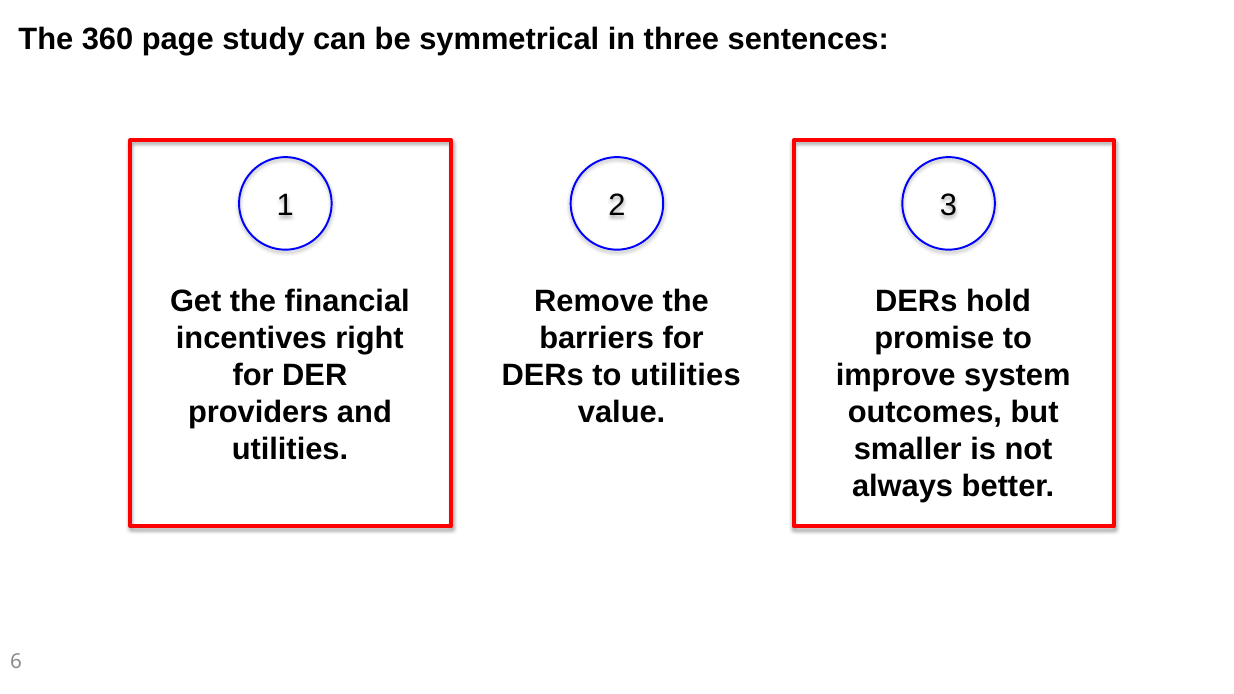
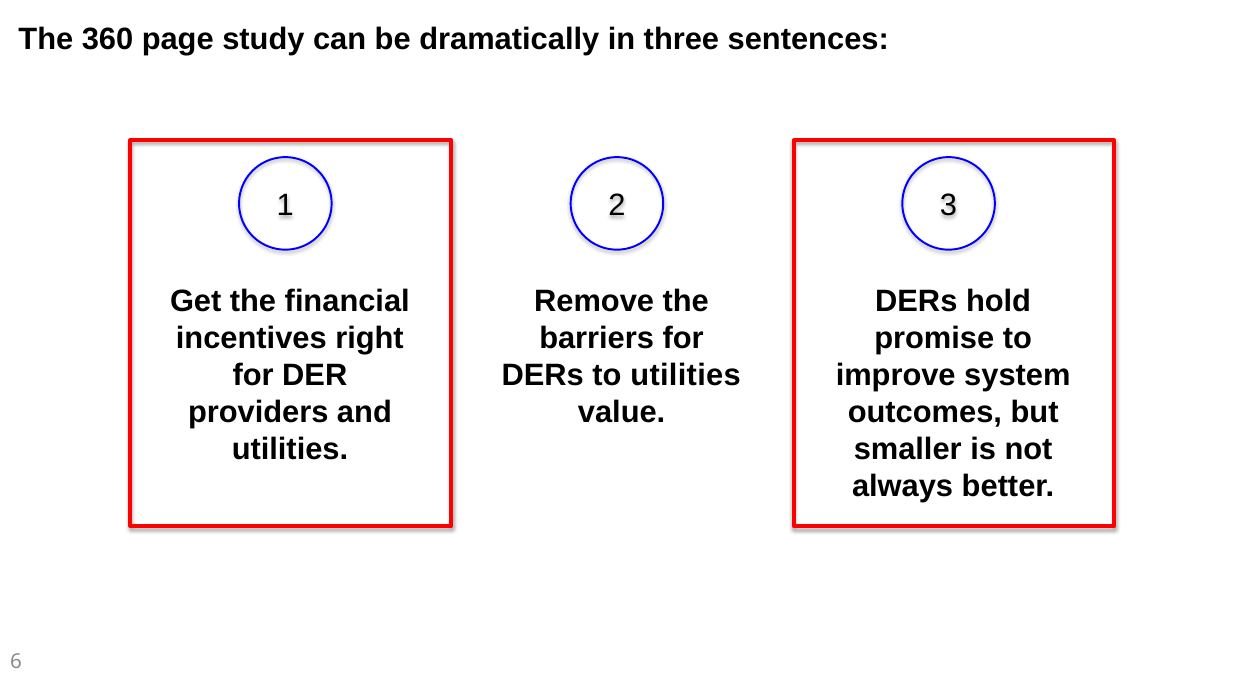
symmetrical: symmetrical -> dramatically
